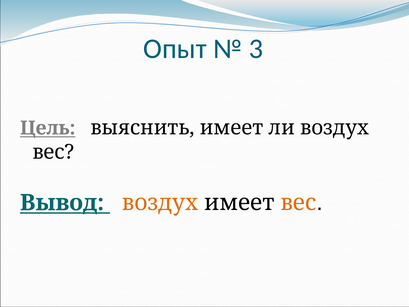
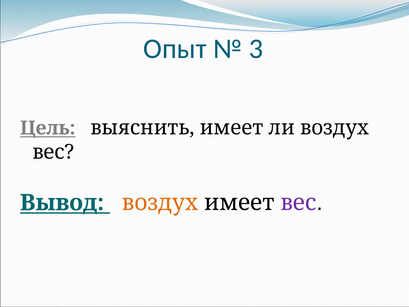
вес at (298, 203) colour: orange -> purple
